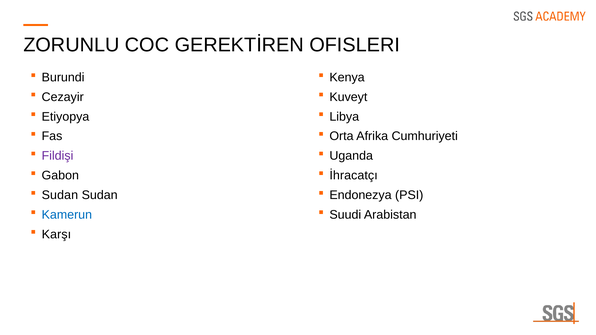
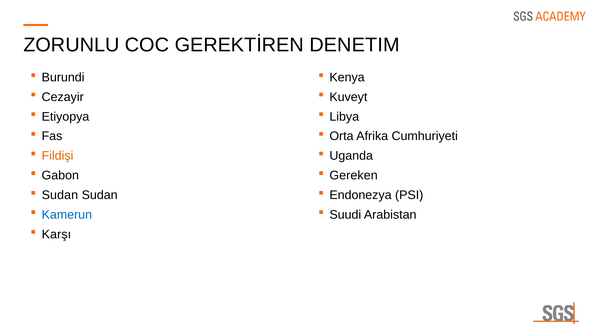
OFISLERI: OFISLERI -> DENETIM
Fildişi colour: purple -> orange
İhracatçı: İhracatçı -> Gereken
